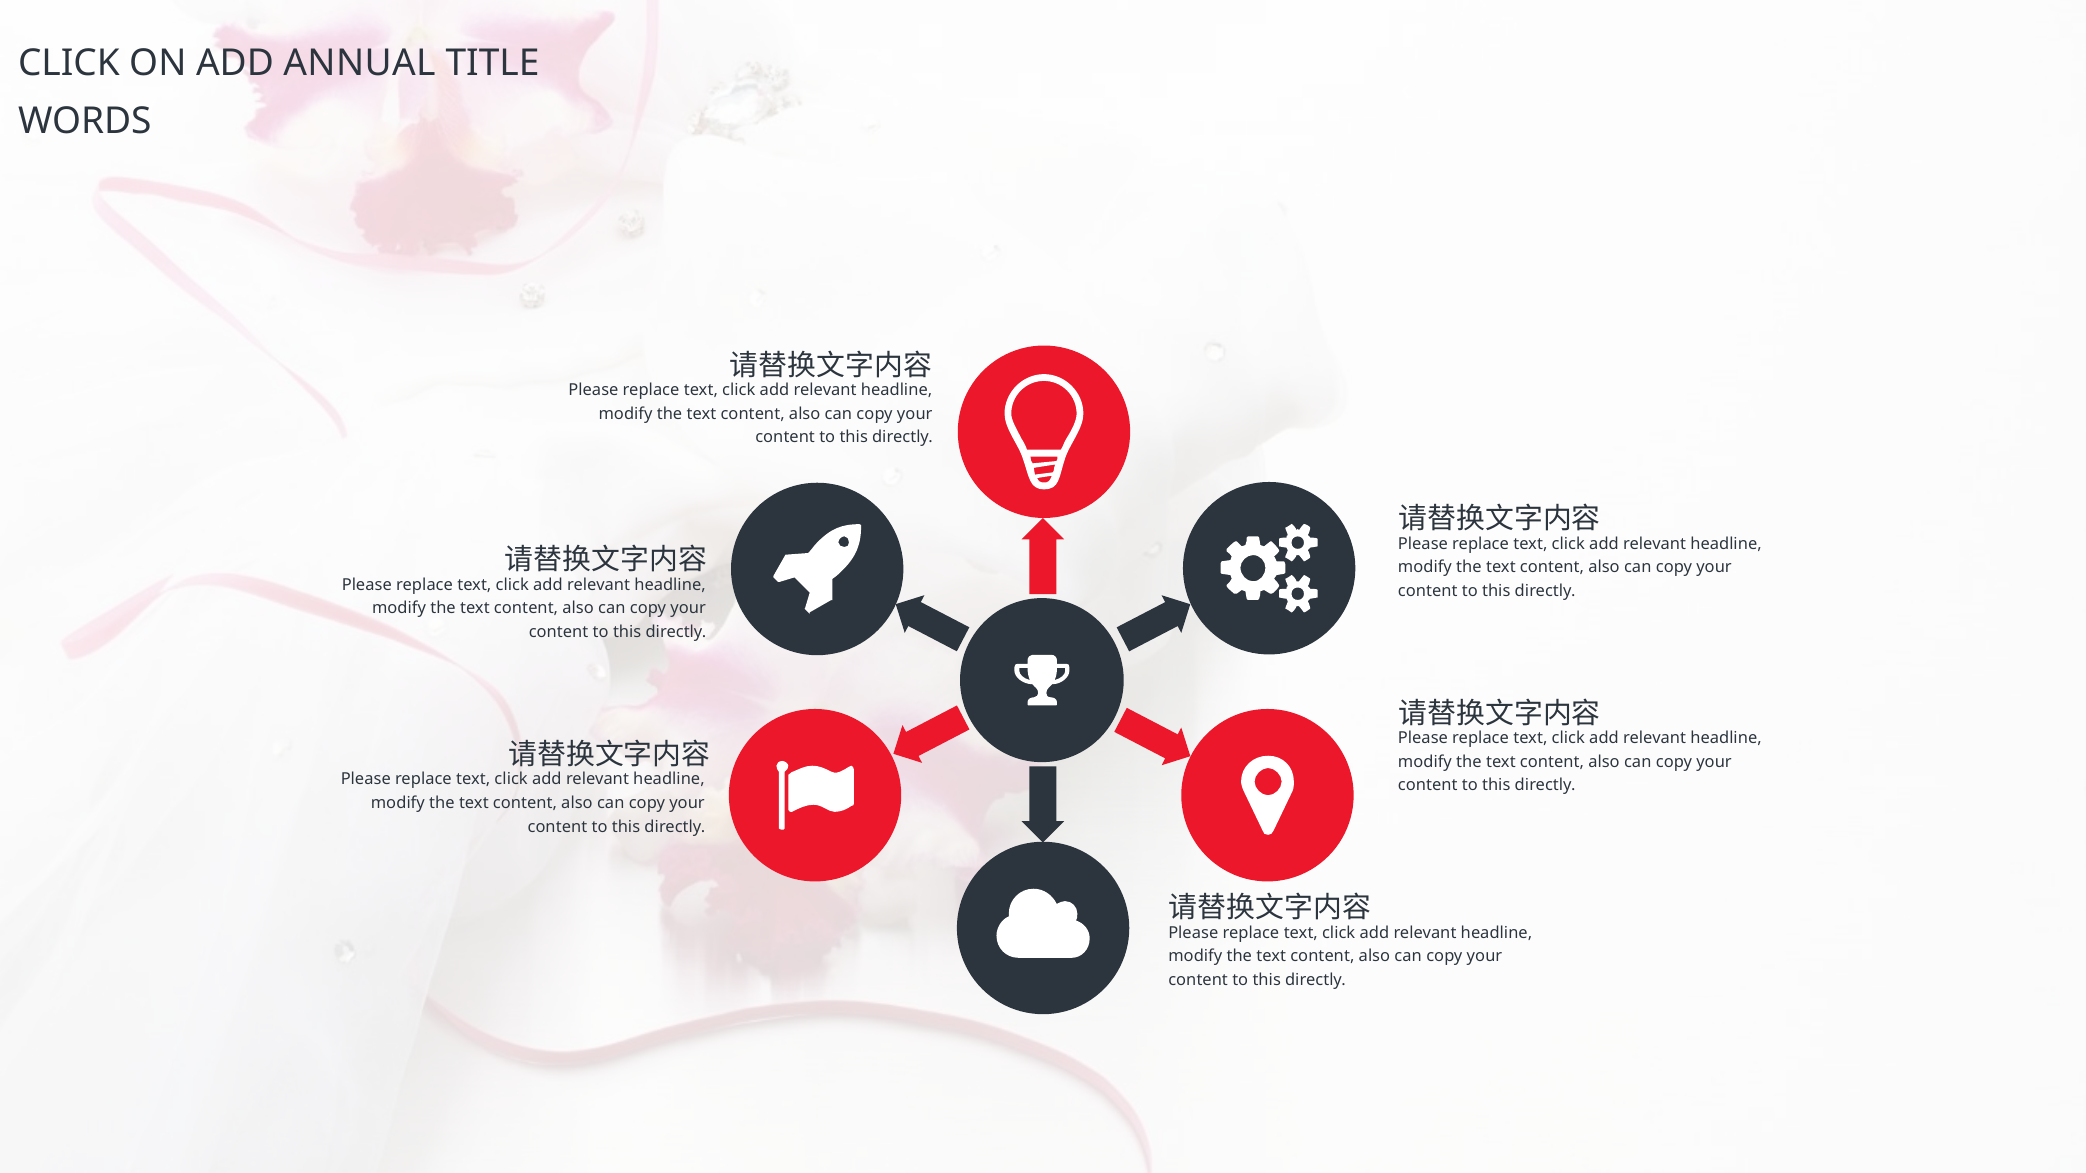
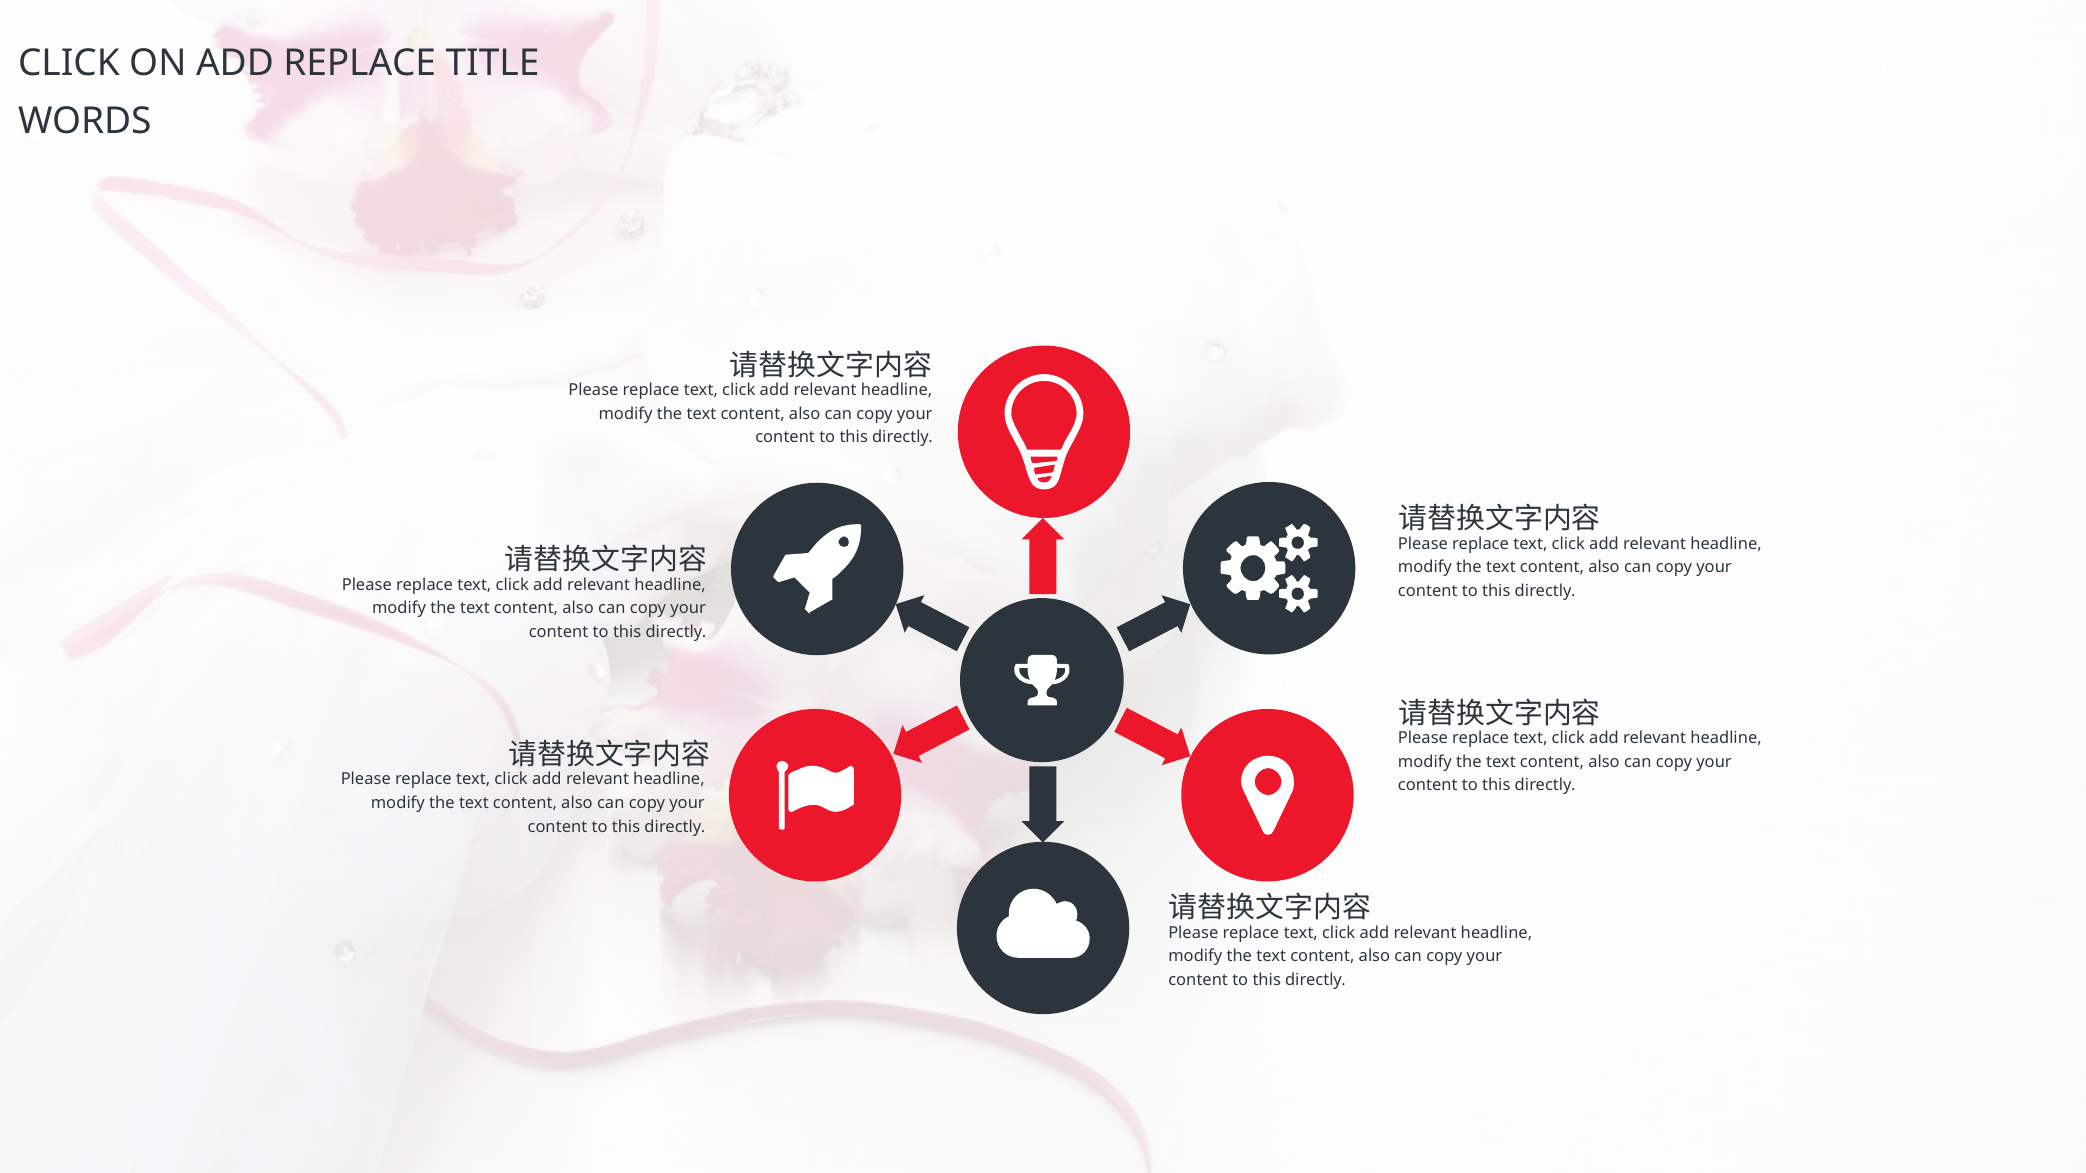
ADD ANNUAL: ANNUAL -> REPLACE
